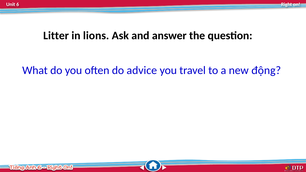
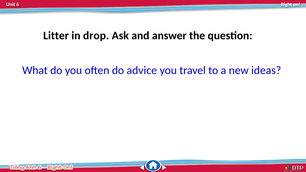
lions: lions -> drop
động: động -> ideas
